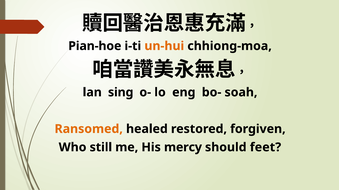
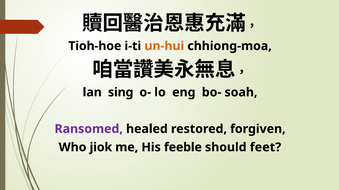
Pian-hoe: Pian-hoe -> Tioh-hoe
Ransomed colour: orange -> purple
still: still -> jiok
mercy: mercy -> feeble
